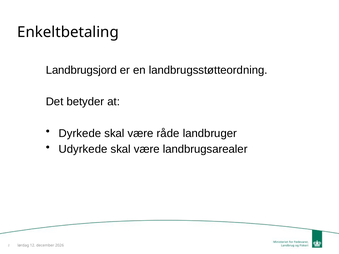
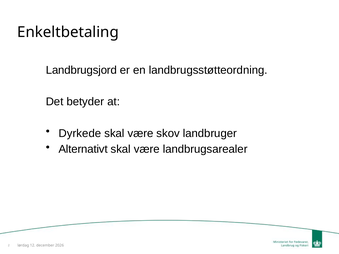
råde: råde -> skov
Udyrkede: Udyrkede -> Alternativt
